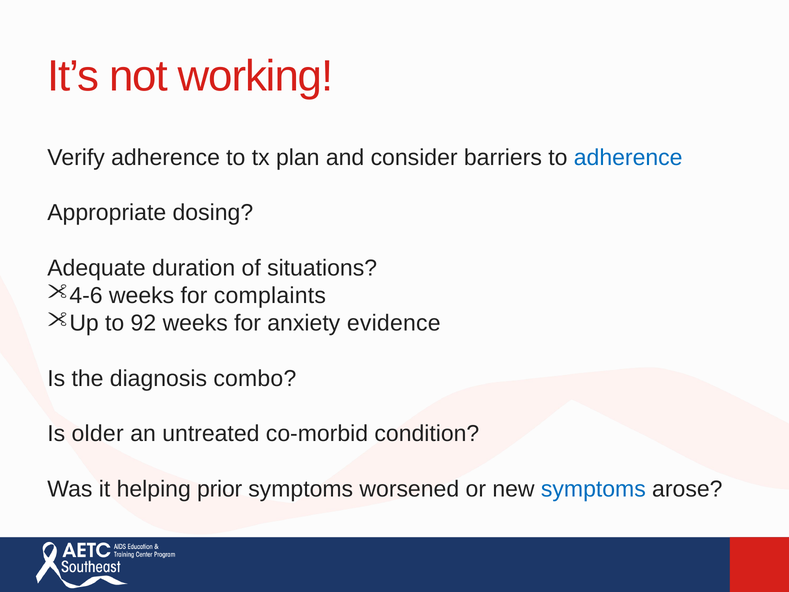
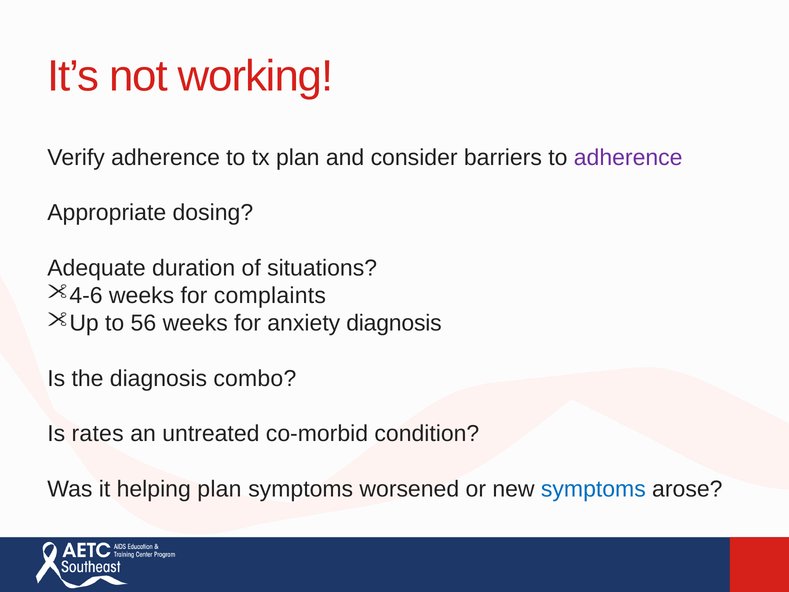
adherence at (628, 157) colour: blue -> purple
92: 92 -> 56
anxiety evidence: evidence -> diagnosis
older: older -> rates
helping prior: prior -> plan
